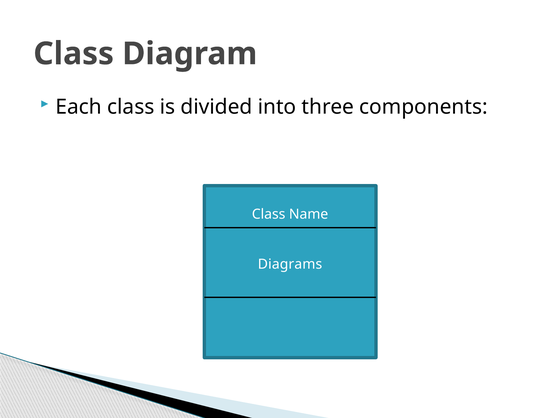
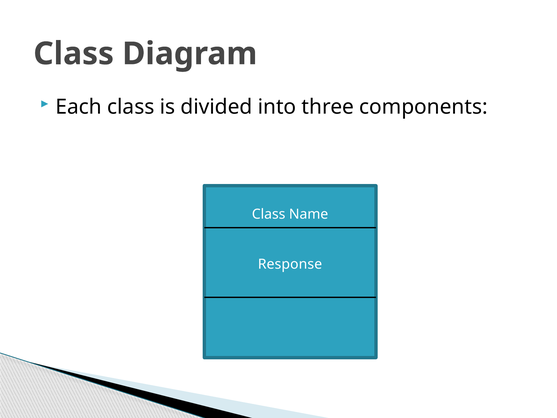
Diagrams: Diagrams -> Response
